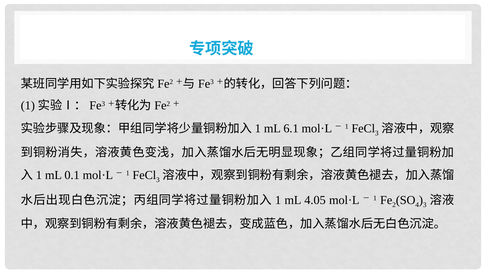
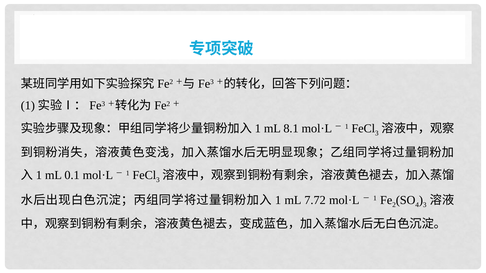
6.1: 6.1 -> 8.1
4.05: 4.05 -> 7.72
